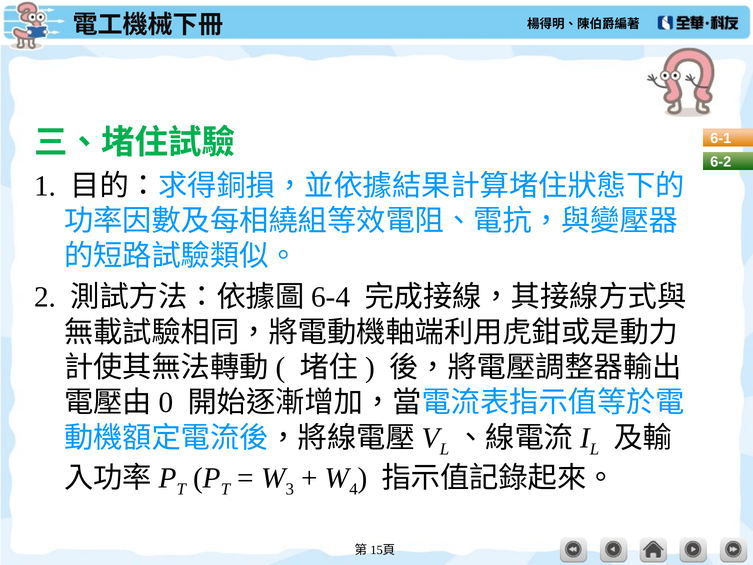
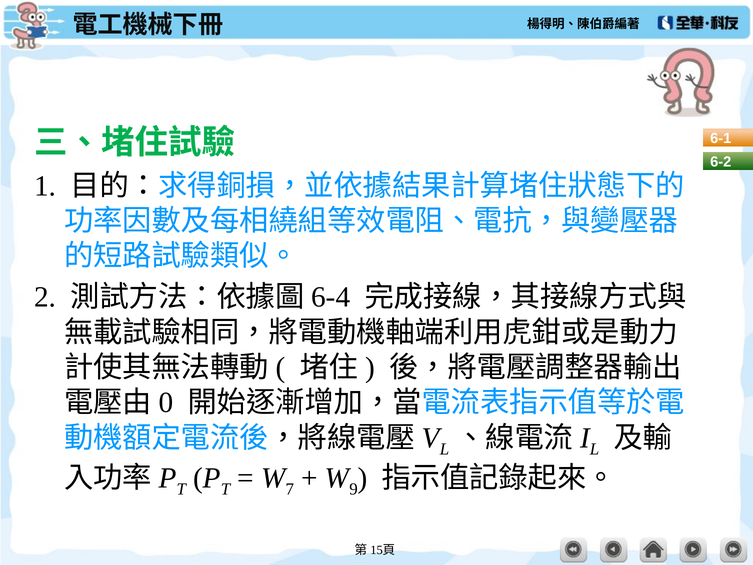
3: 3 -> 7
4: 4 -> 9
